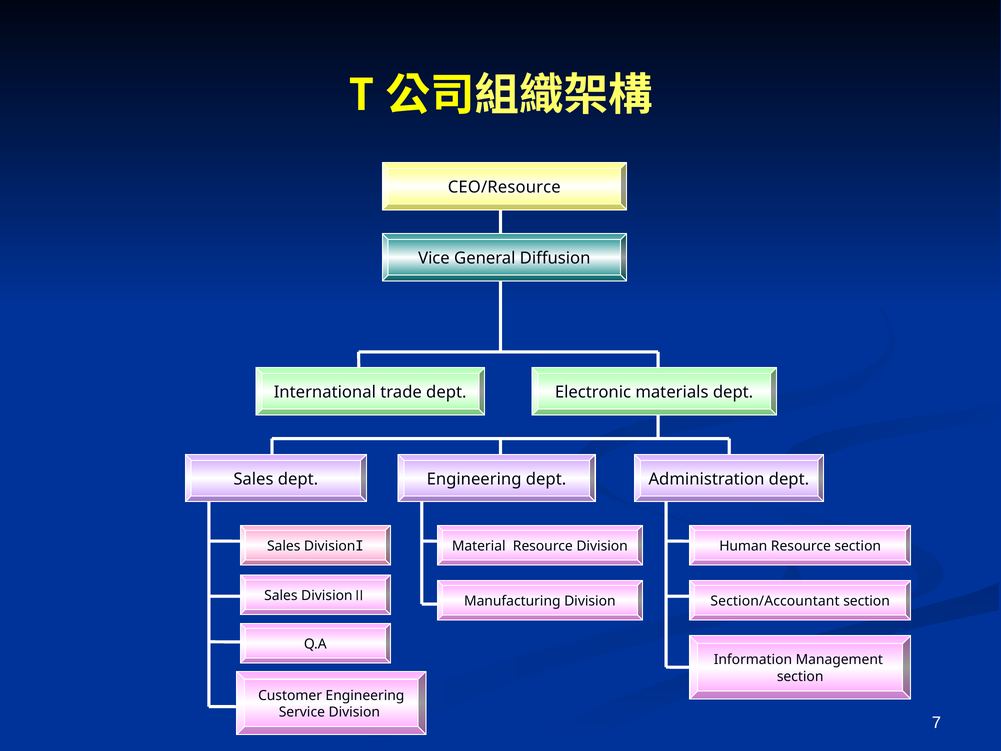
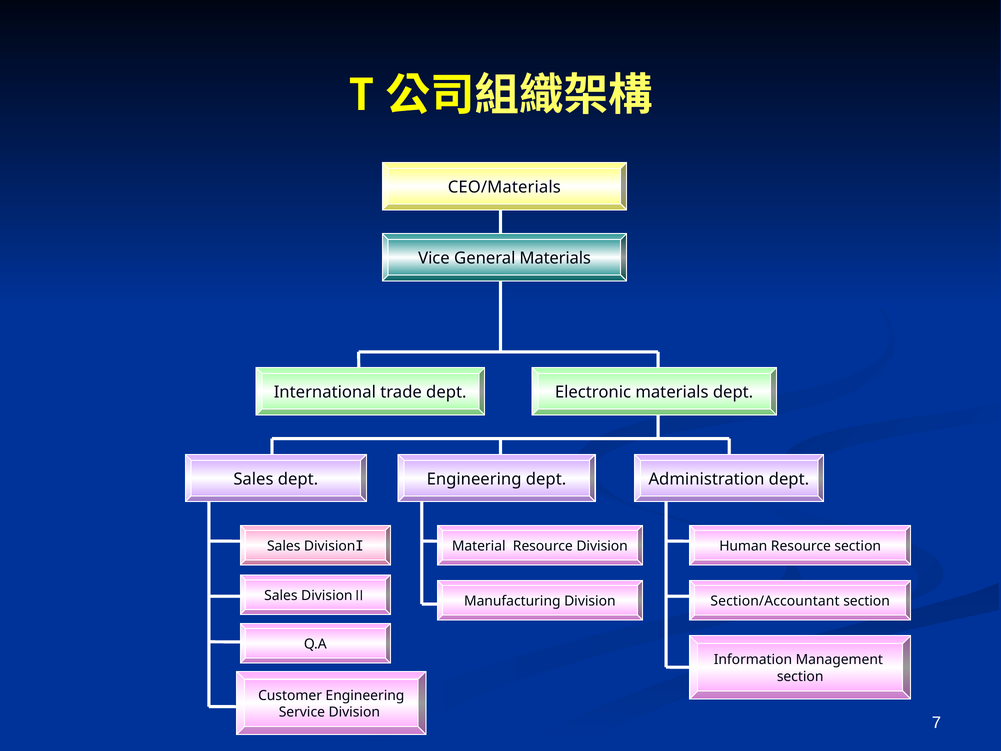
CEO/Resource: CEO/Resource -> CEO/Materials
General Diffusion: Diffusion -> Materials
